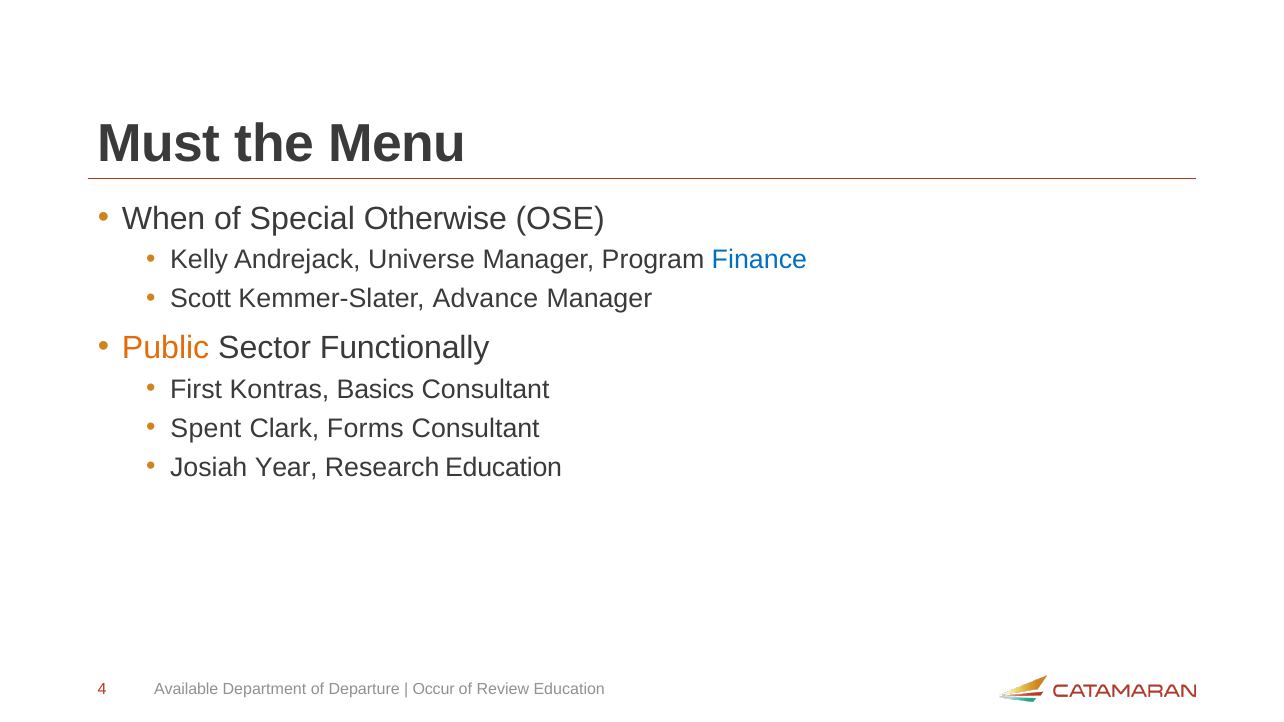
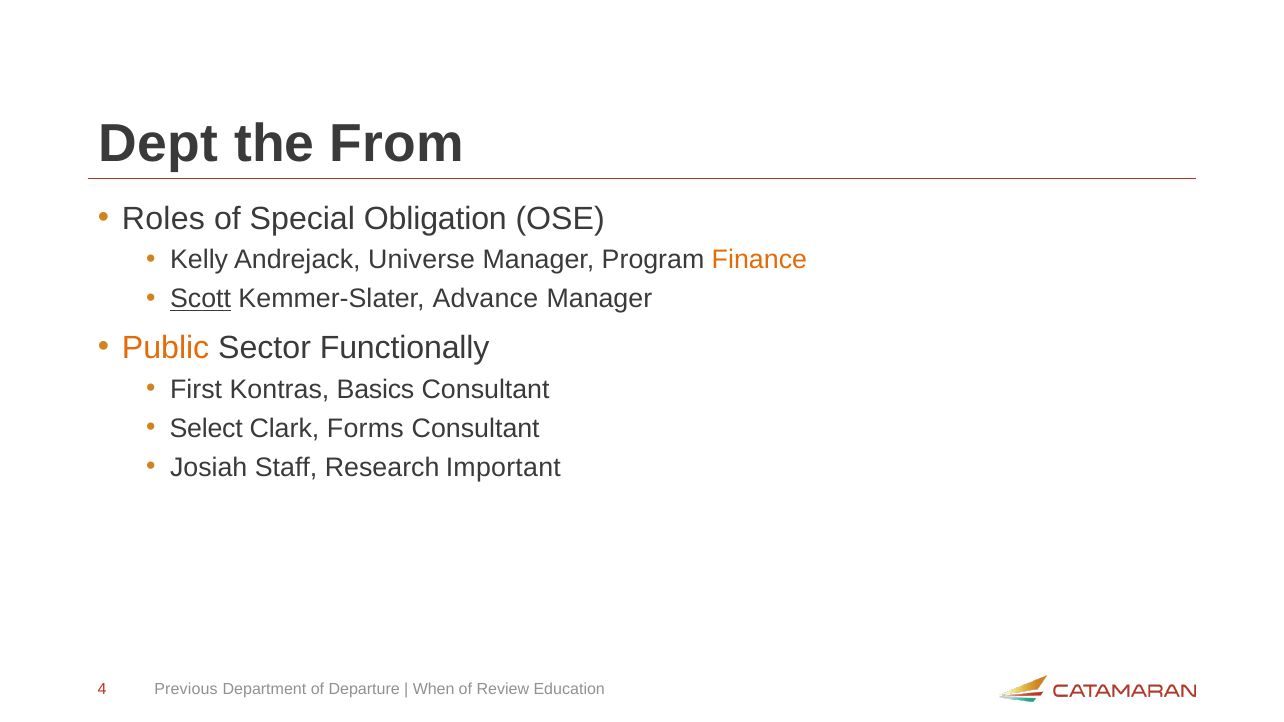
Must: Must -> Dept
Menu: Menu -> From
When: When -> Roles
Otherwise: Otherwise -> Obligation
Finance colour: blue -> orange
Scott underline: none -> present
Spent: Spent -> Select
Year: Year -> Staff
Research Education: Education -> Important
Available: Available -> Previous
Occur: Occur -> When
